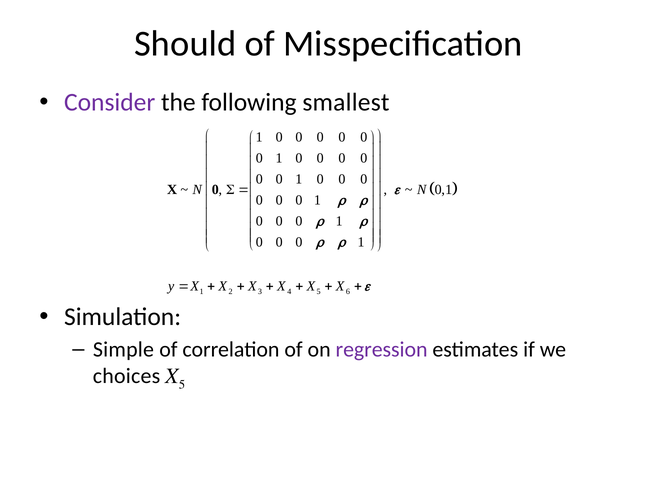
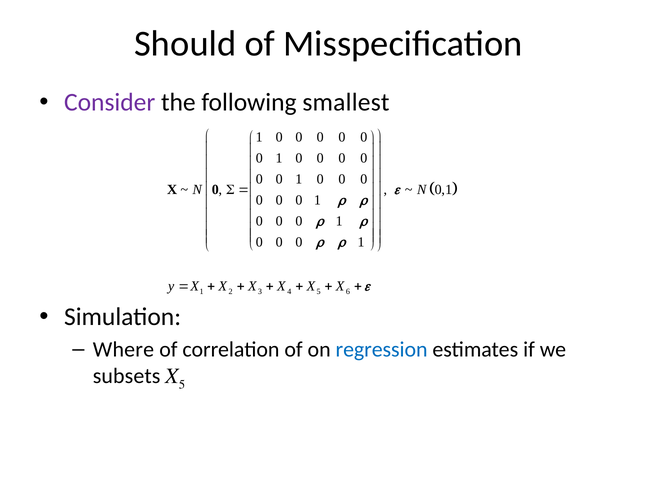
Simple: Simple -> Where
regression colour: purple -> blue
choices: choices -> subsets
